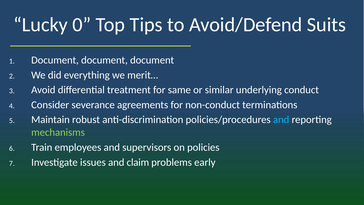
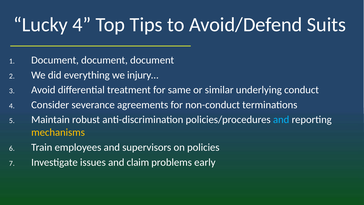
Lucky 0: 0 -> 4
merit…: merit… -> injury…
mechanisms colour: light green -> yellow
